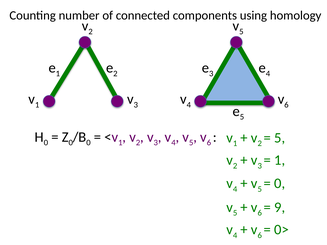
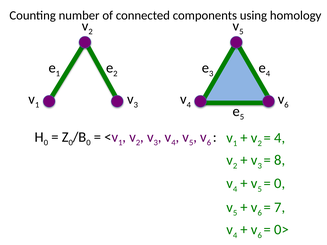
5 at (280, 138): 5 -> 4
1 at (280, 160): 1 -> 8
9: 9 -> 7
